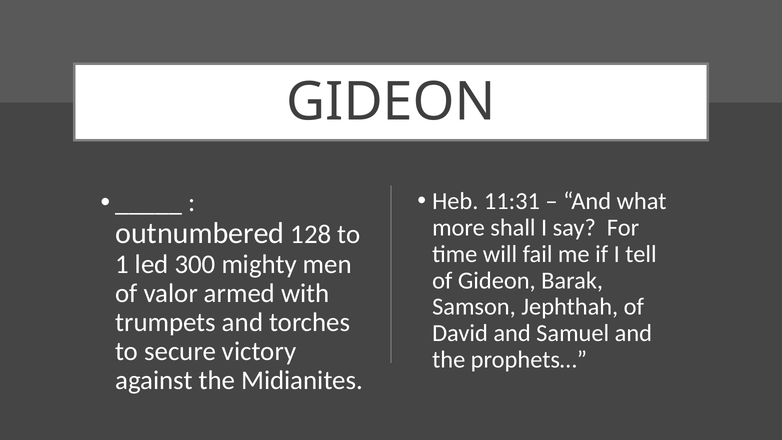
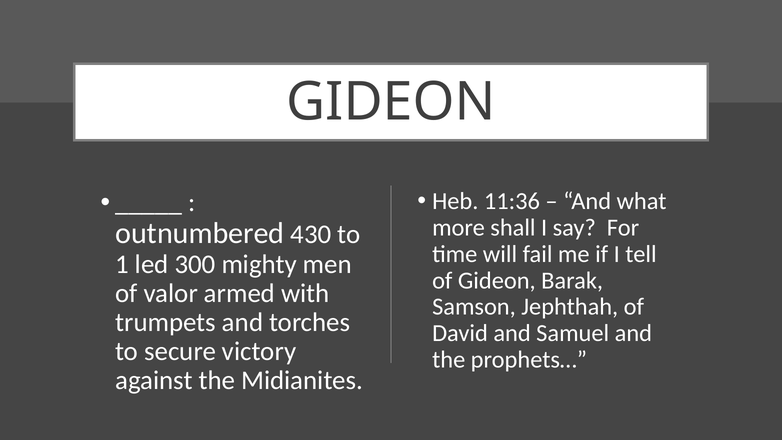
11:31: 11:31 -> 11:36
128: 128 -> 430
